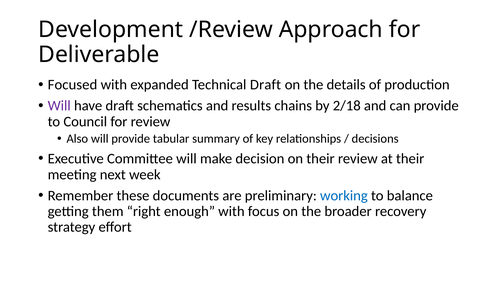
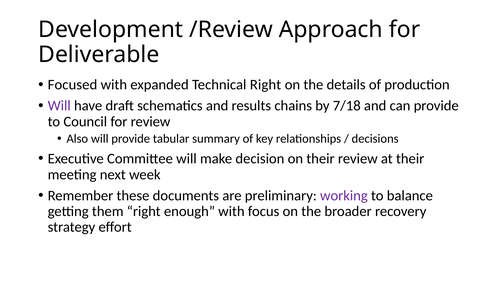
Technical Draft: Draft -> Right
2/18: 2/18 -> 7/18
working colour: blue -> purple
